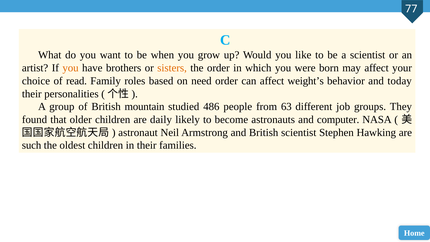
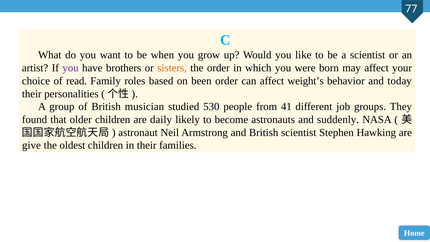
you at (71, 68) colour: orange -> purple
need: need -> been
mountain: mountain -> musician
486: 486 -> 530
63: 63 -> 41
computer: computer -> suddenly
such: such -> give
